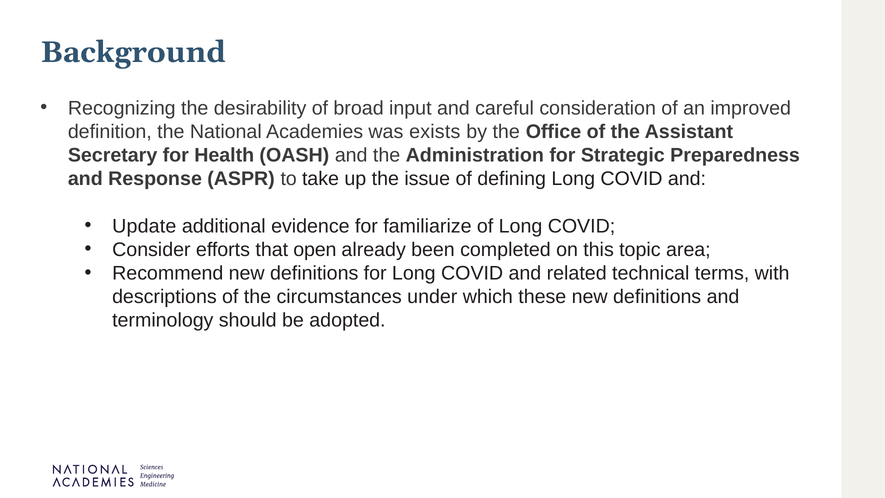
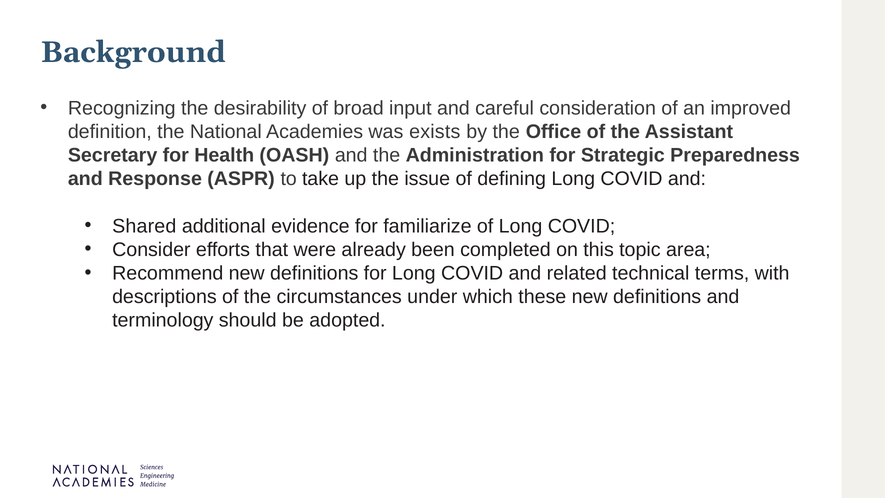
Update: Update -> Shared
open: open -> were
